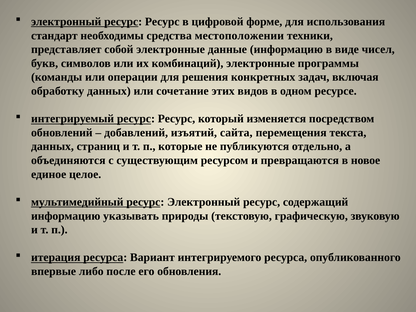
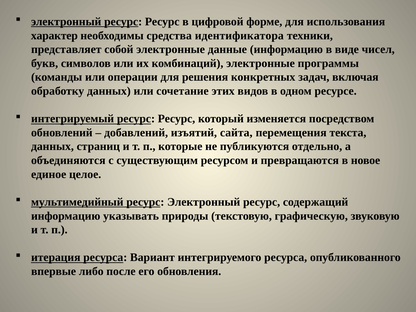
стандарт: стандарт -> характер
местоположении: местоположении -> идентификатора
